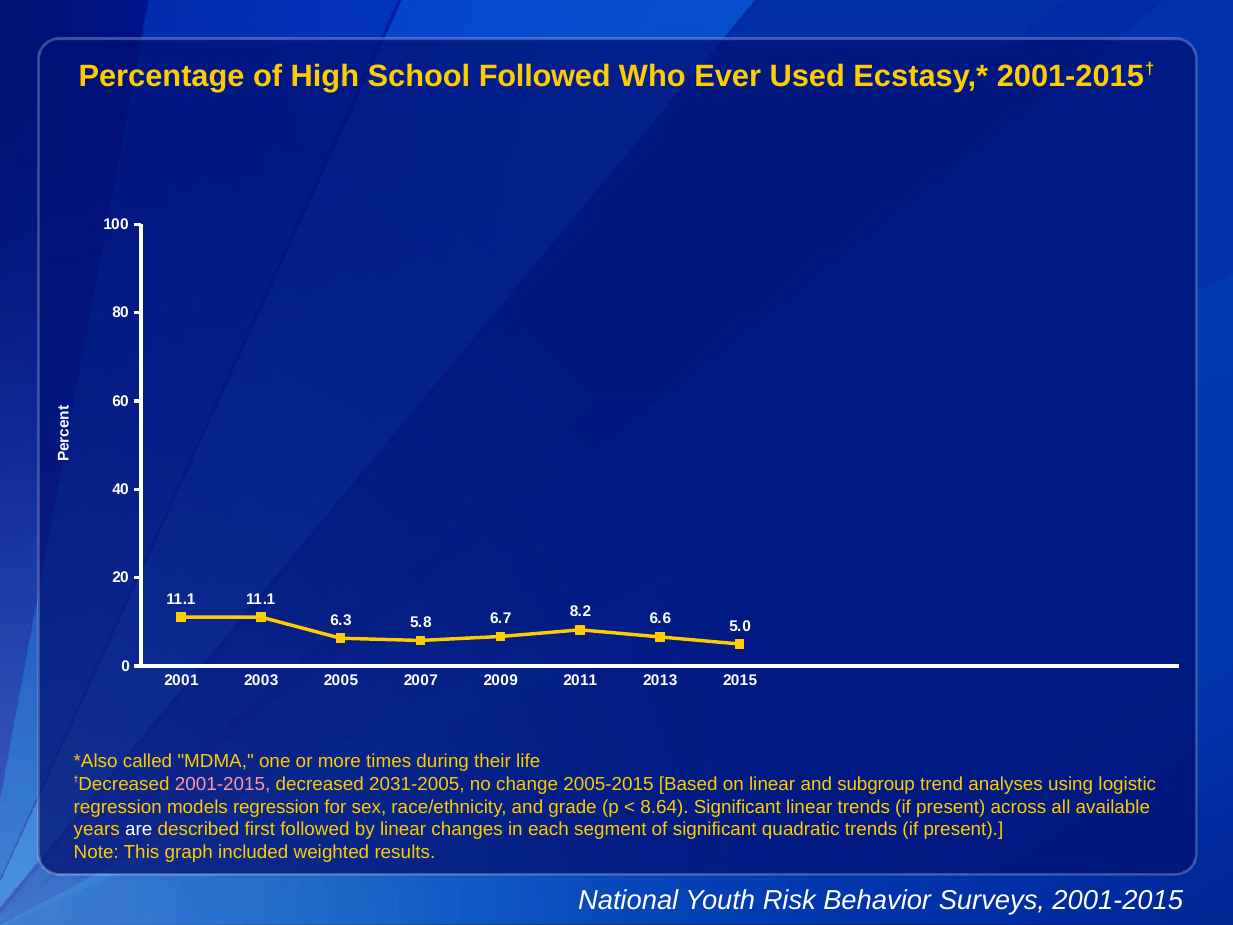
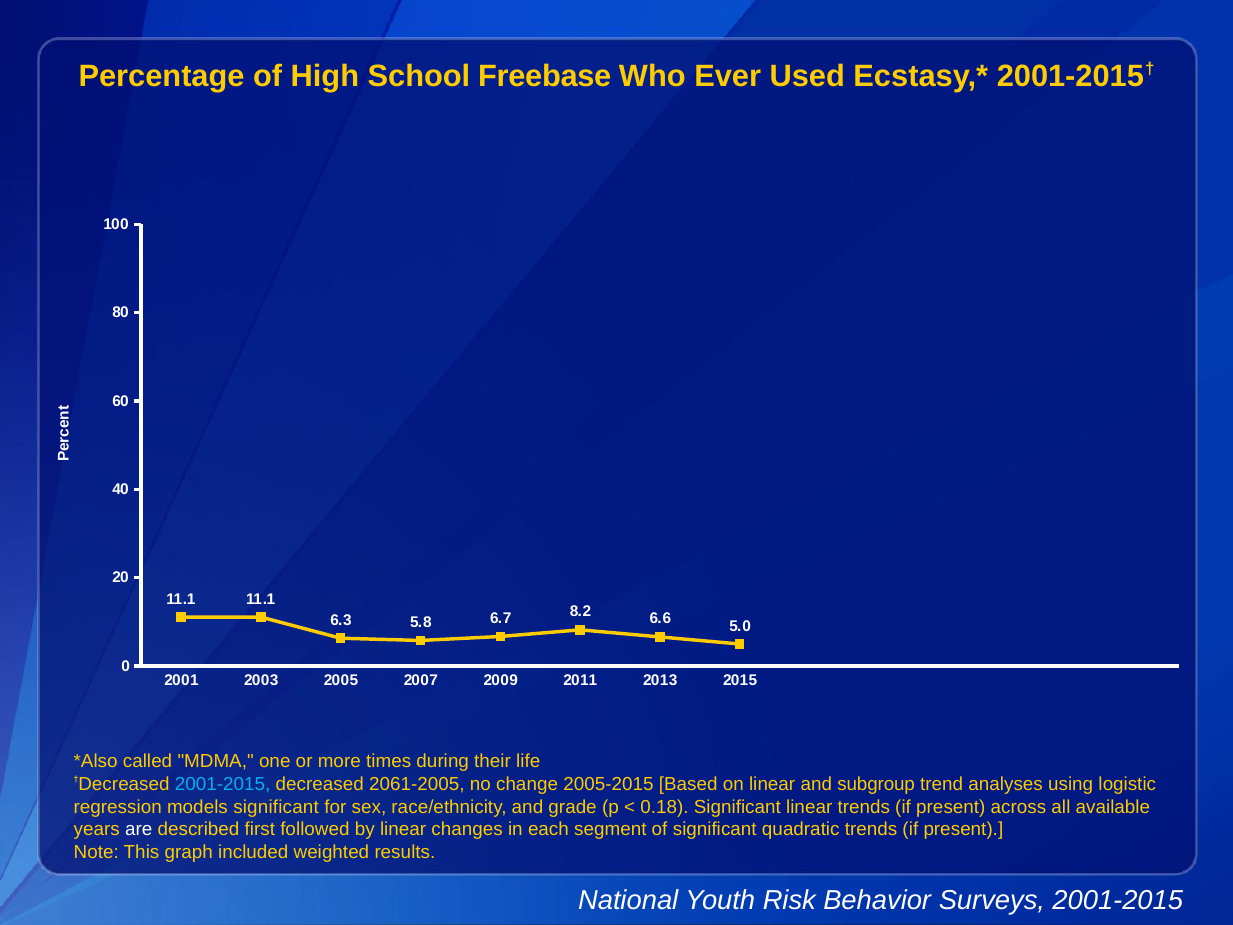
School Followed: Followed -> Freebase
2001-2015 at (223, 784) colour: pink -> light blue
2031-2005: 2031-2005 -> 2061-2005
models regression: regression -> significant
8.64: 8.64 -> 0.18
